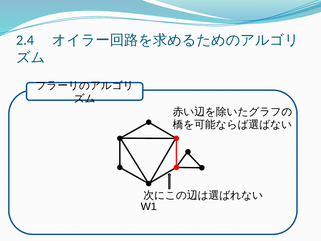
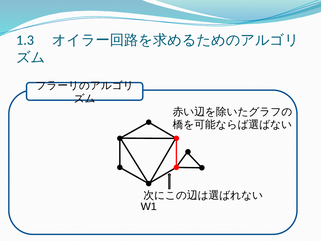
2.4: 2.4 -> 1.3
